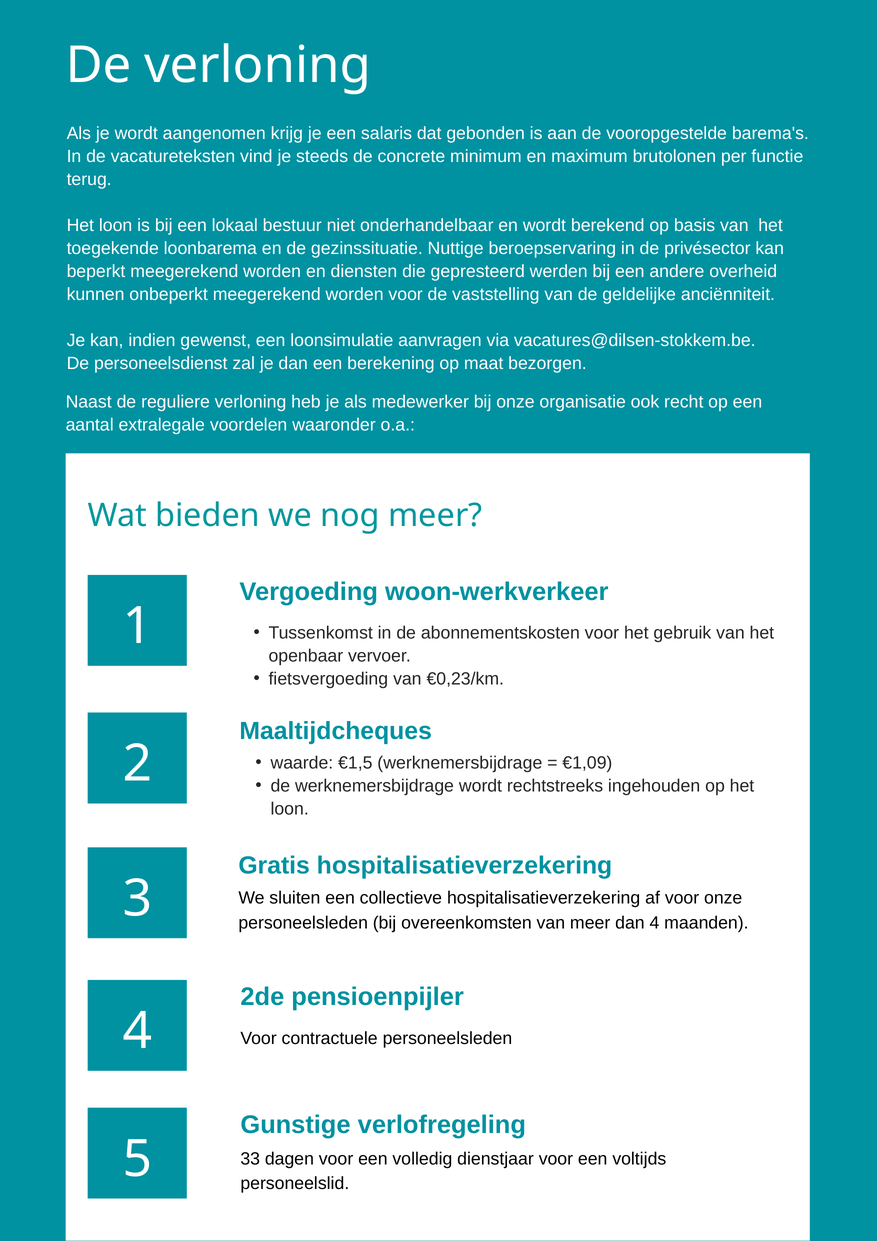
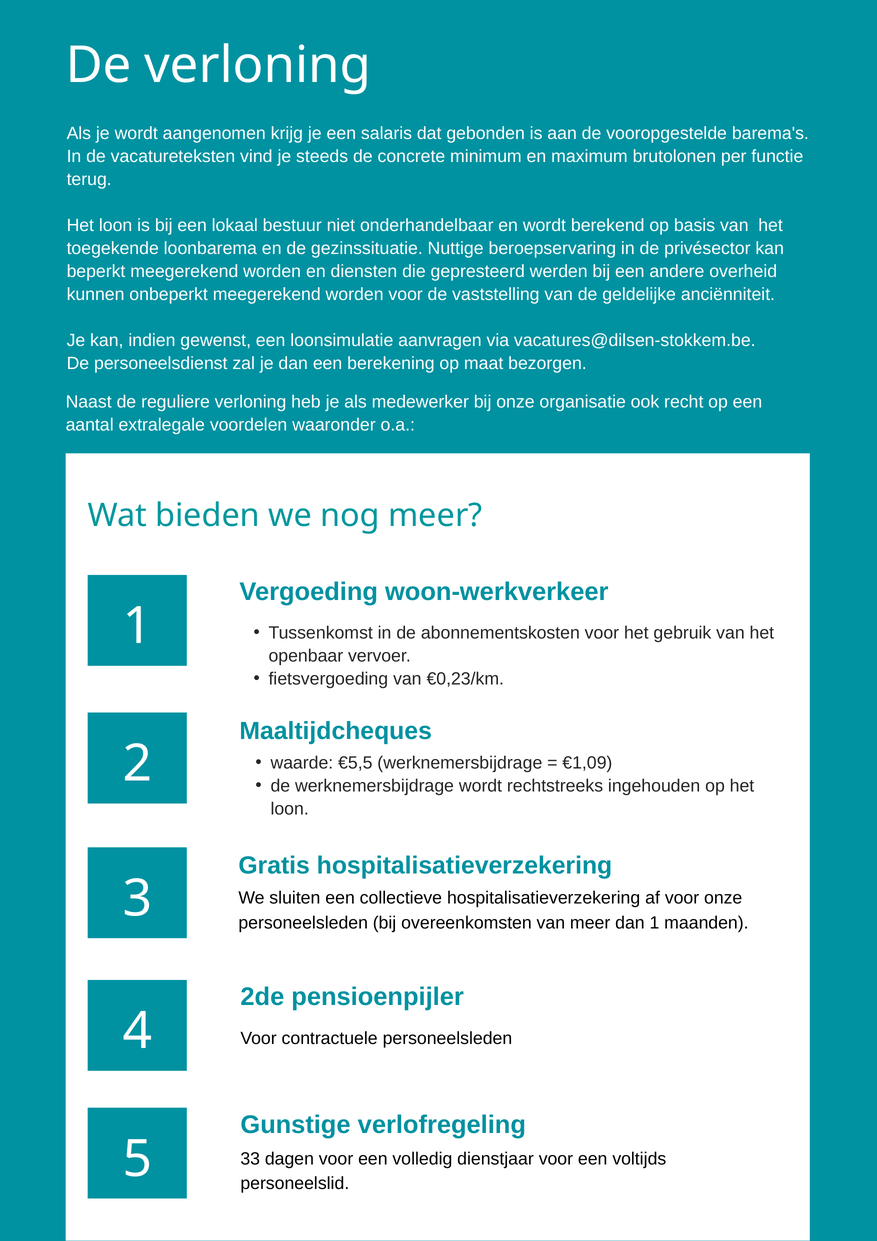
€1,5: €1,5 -> €5,5
dan 4: 4 -> 1
